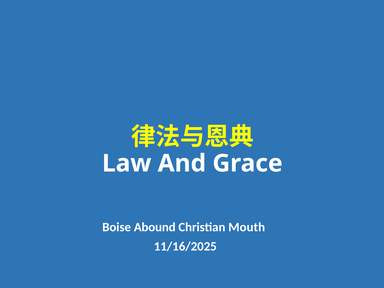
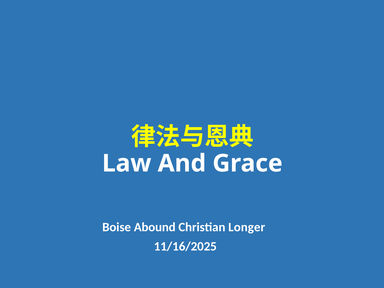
Mouth: Mouth -> Longer
